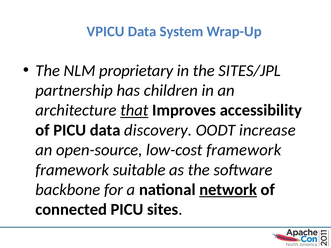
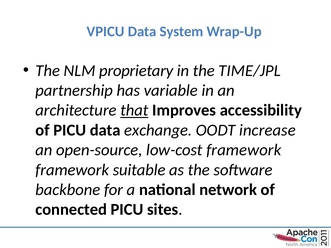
SITES/JPL: SITES/JPL -> TIME/JPL
children: children -> variable
discovery: discovery -> exchange
network underline: present -> none
